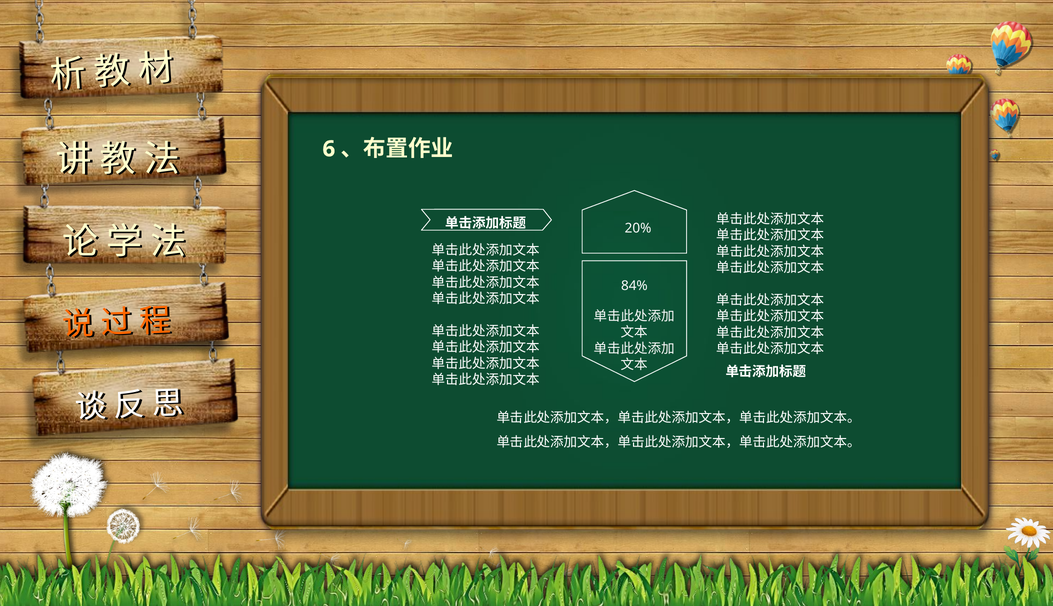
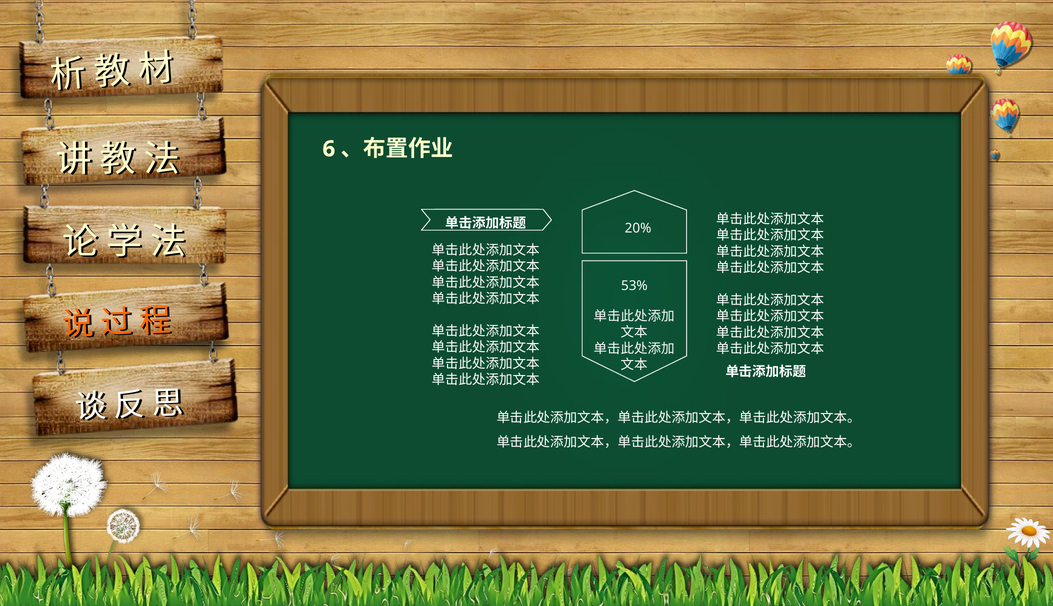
84%: 84% -> 53%
